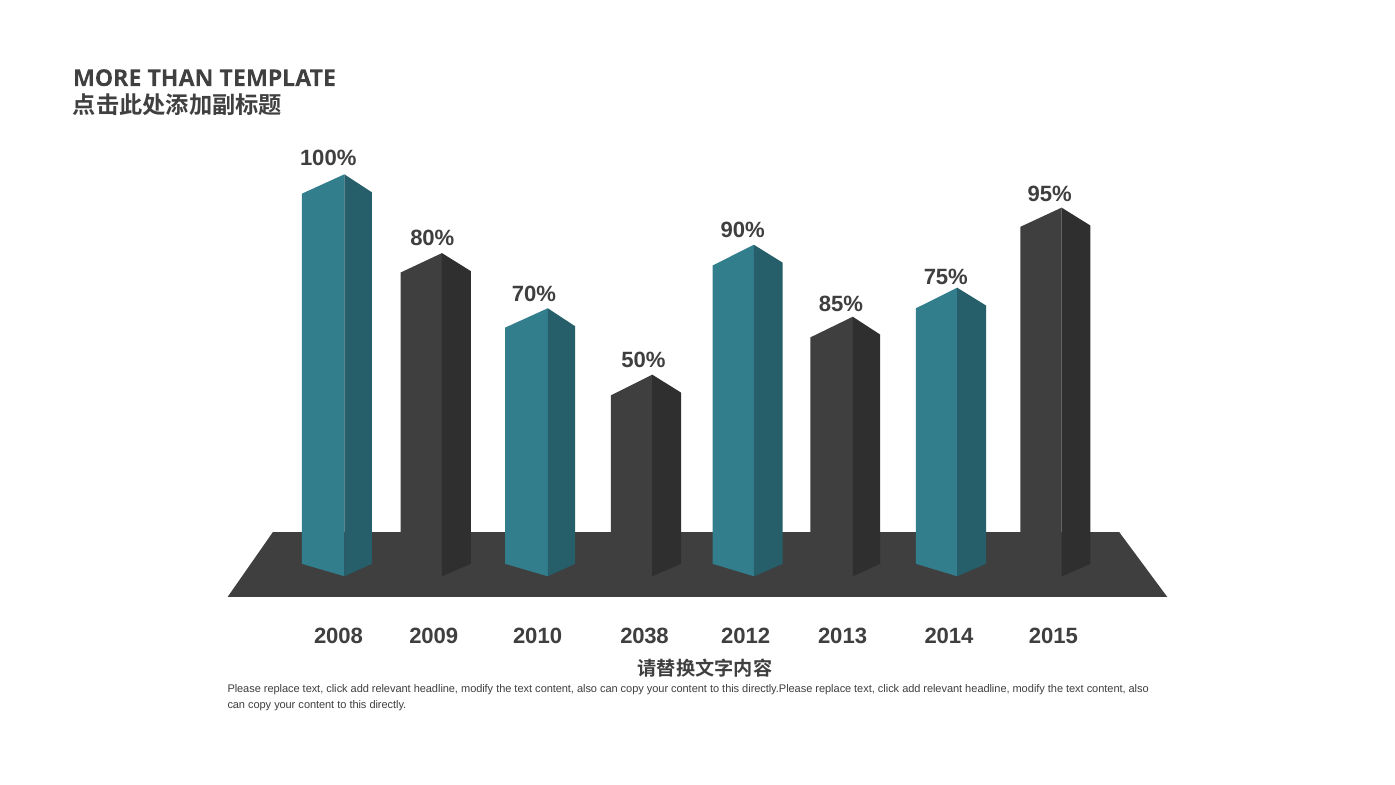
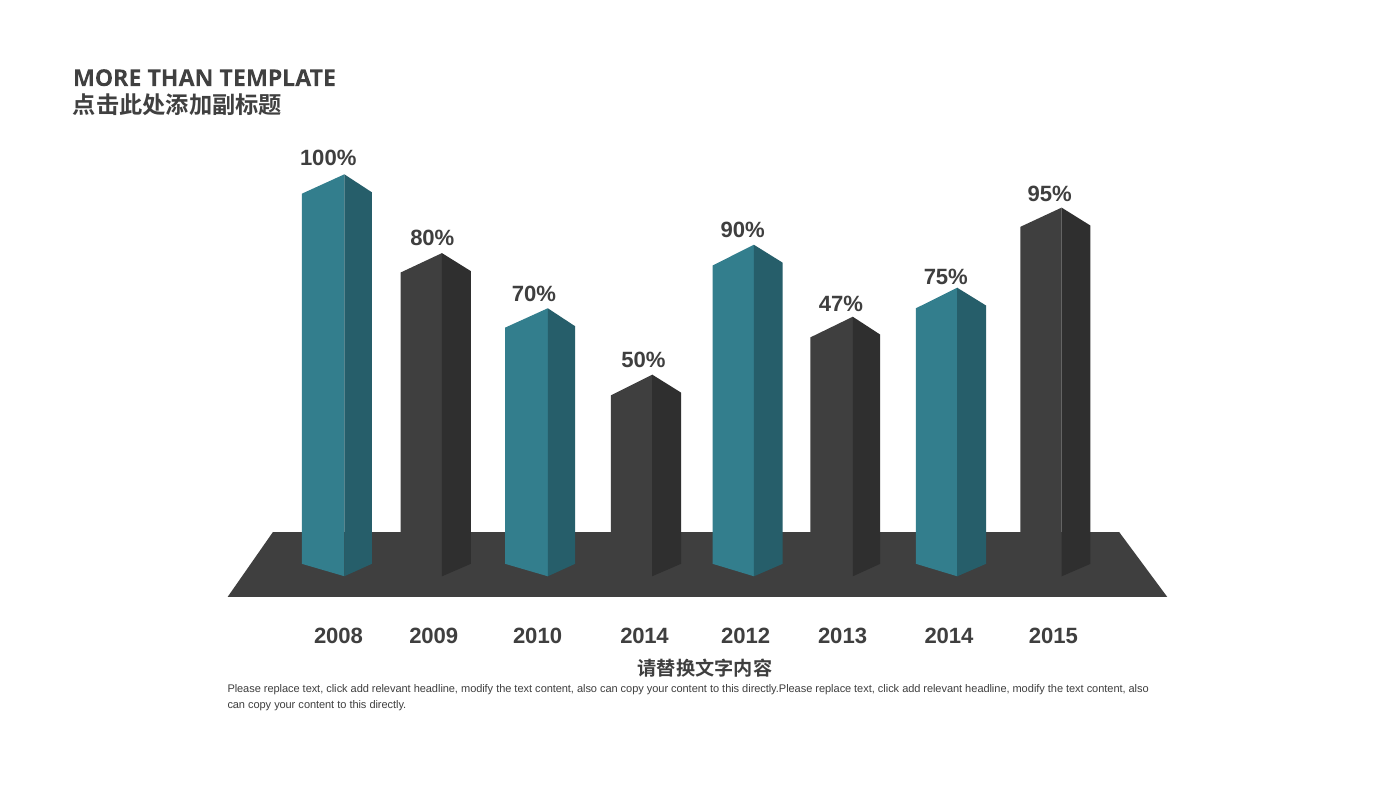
85%: 85% -> 47%
2009 2038: 2038 -> 2014
